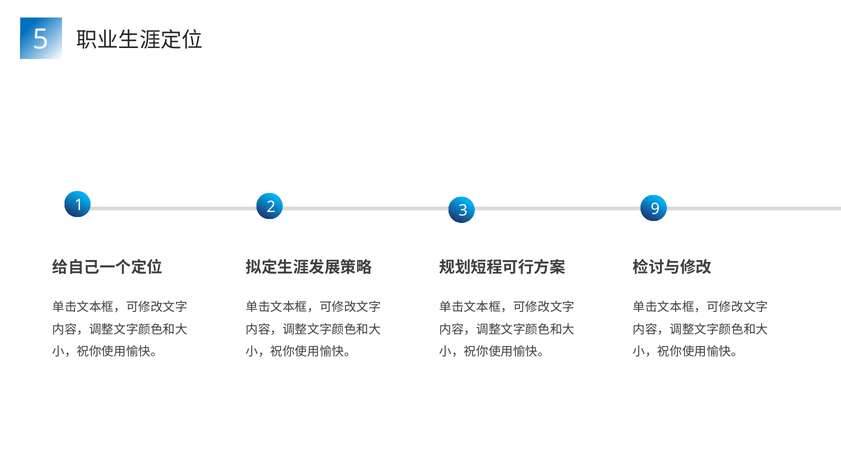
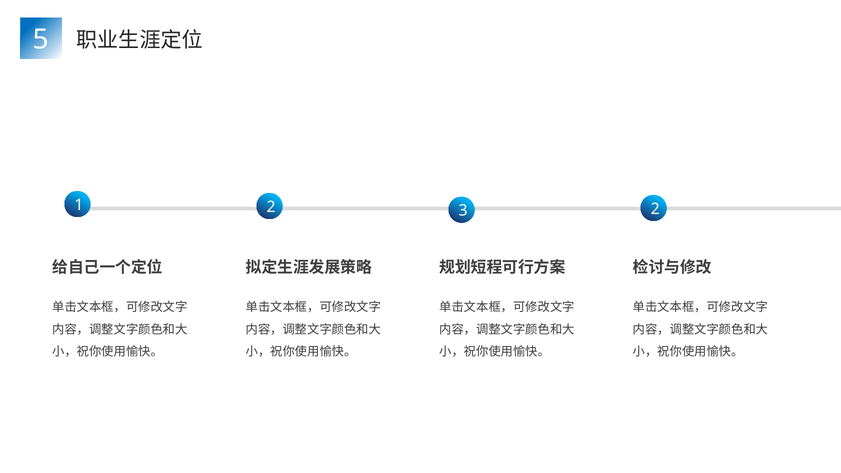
3 9: 9 -> 2
